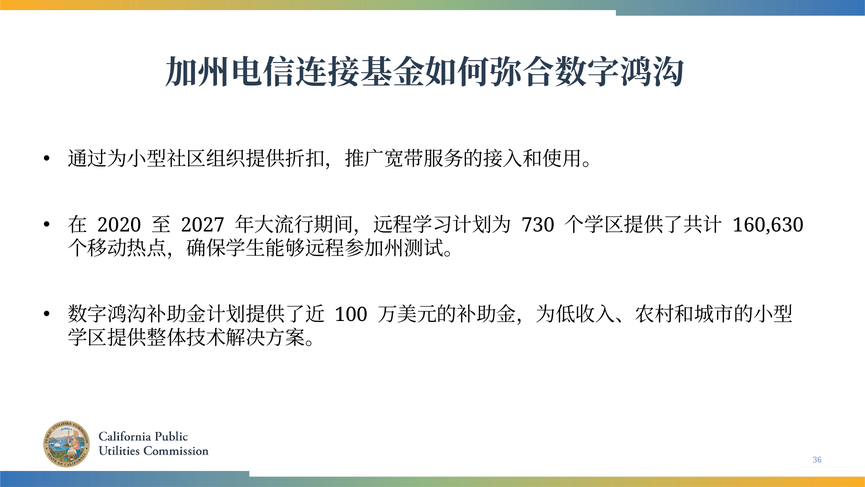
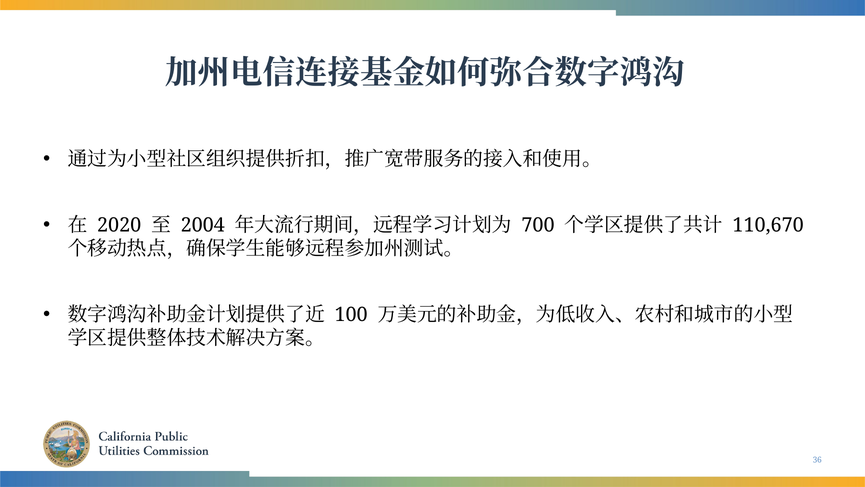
2027: 2027 -> 2004
730: 730 -> 700
160,630: 160,630 -> 110,670
